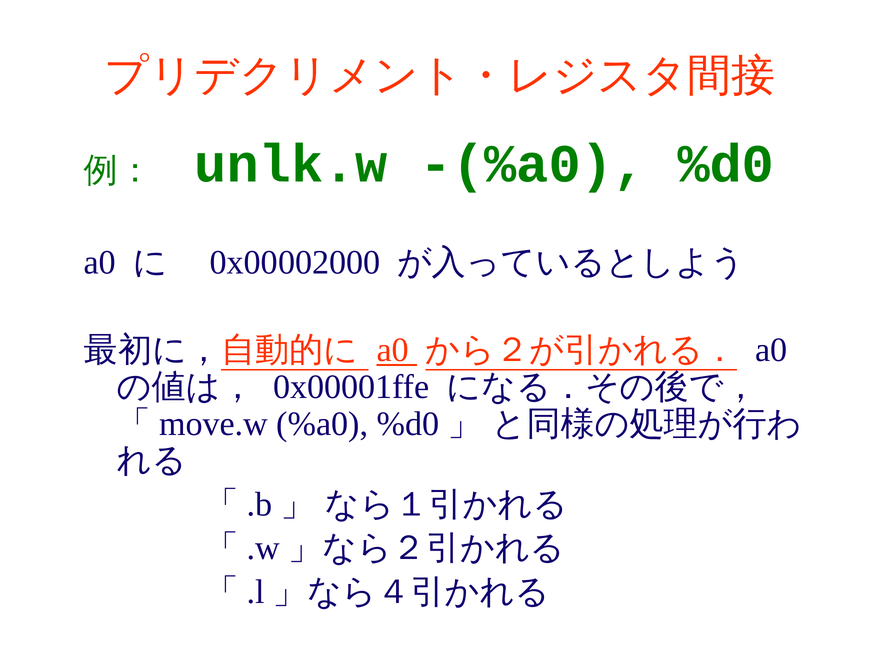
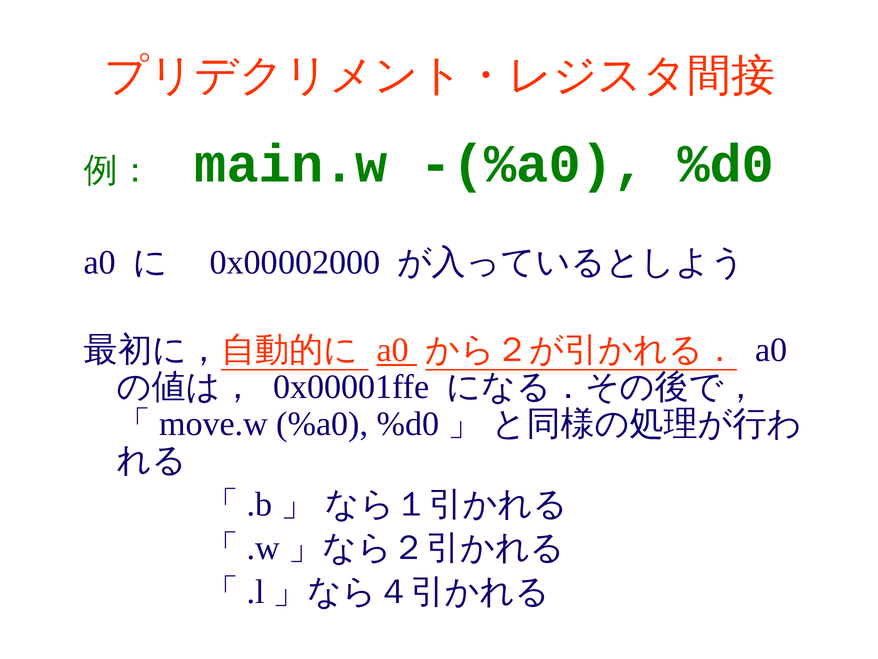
unlk.w: unlk.w -> main.w
